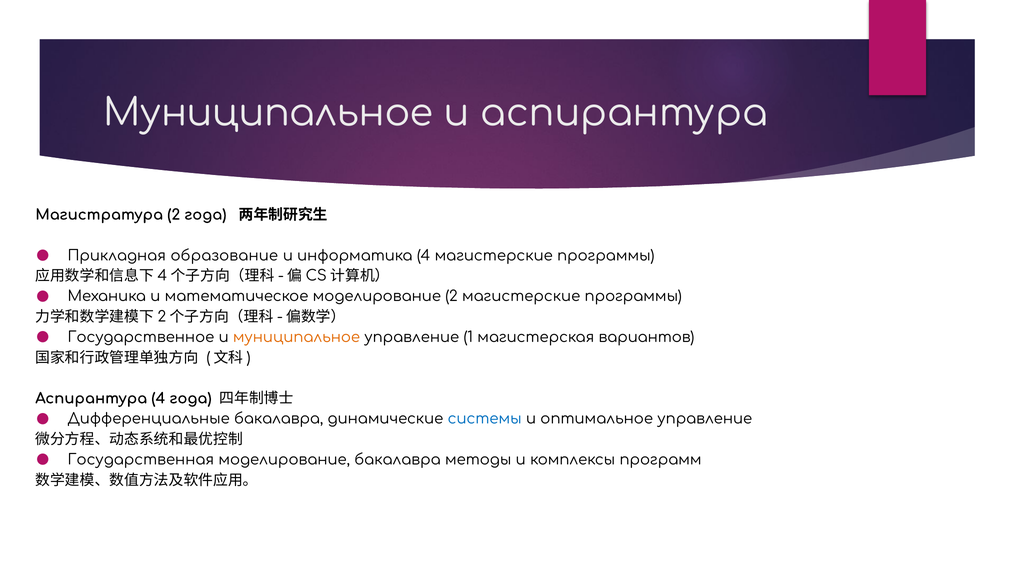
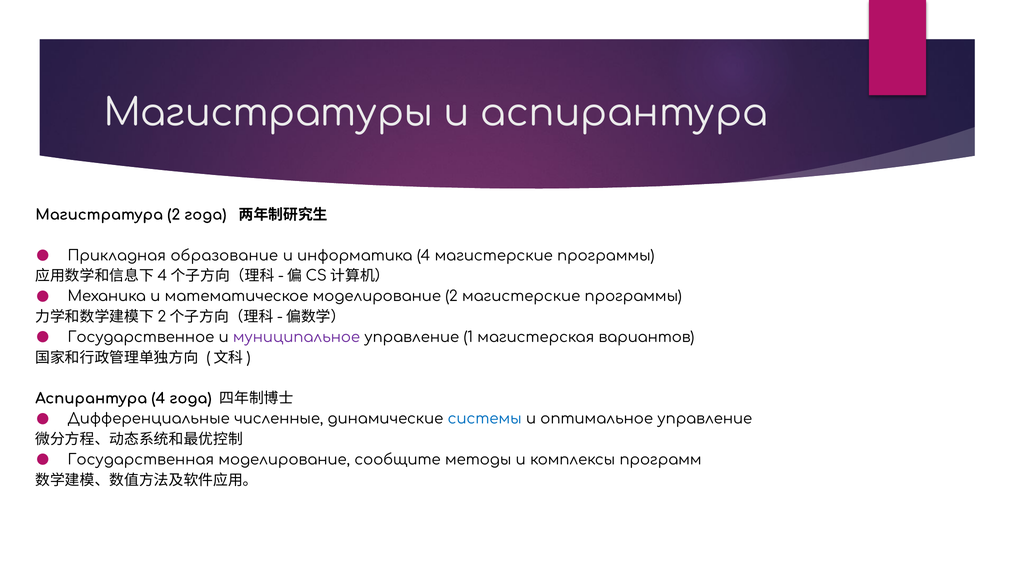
Муниципальное at (268, 113): Муниципальное -> Магистратуры
муниципальное at (297, 337) colour: orange -> purple
Дифференциальные бакалавра: бакалавра -> численные
моделирование бакалавра: бакалавра -> сообщите
